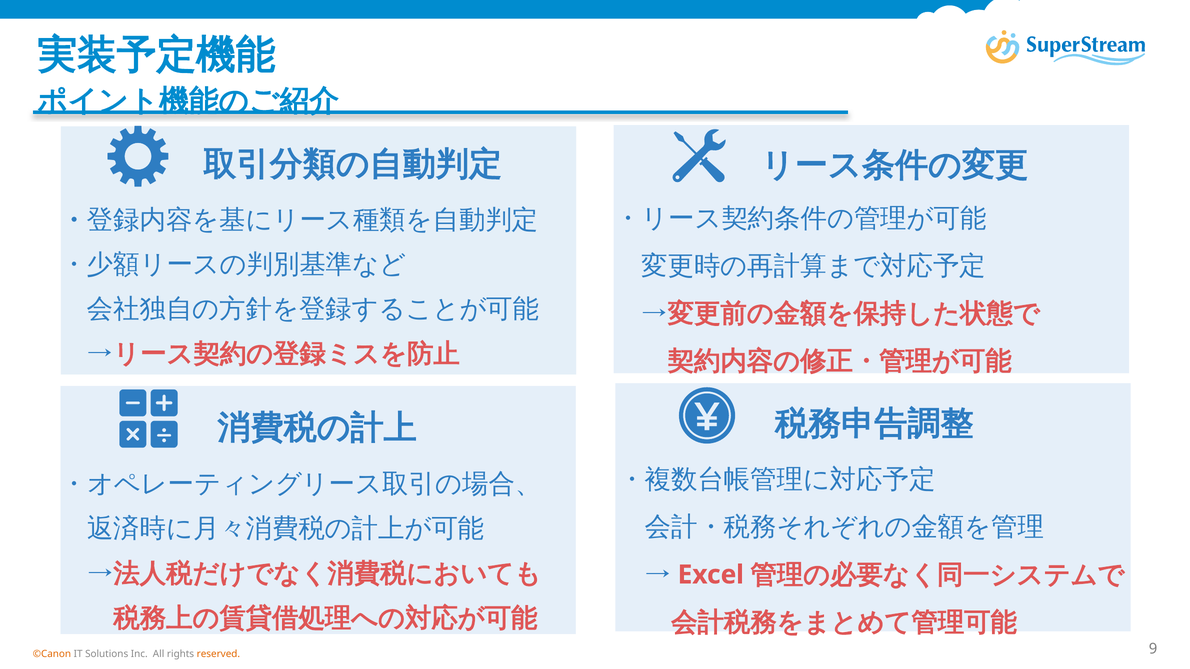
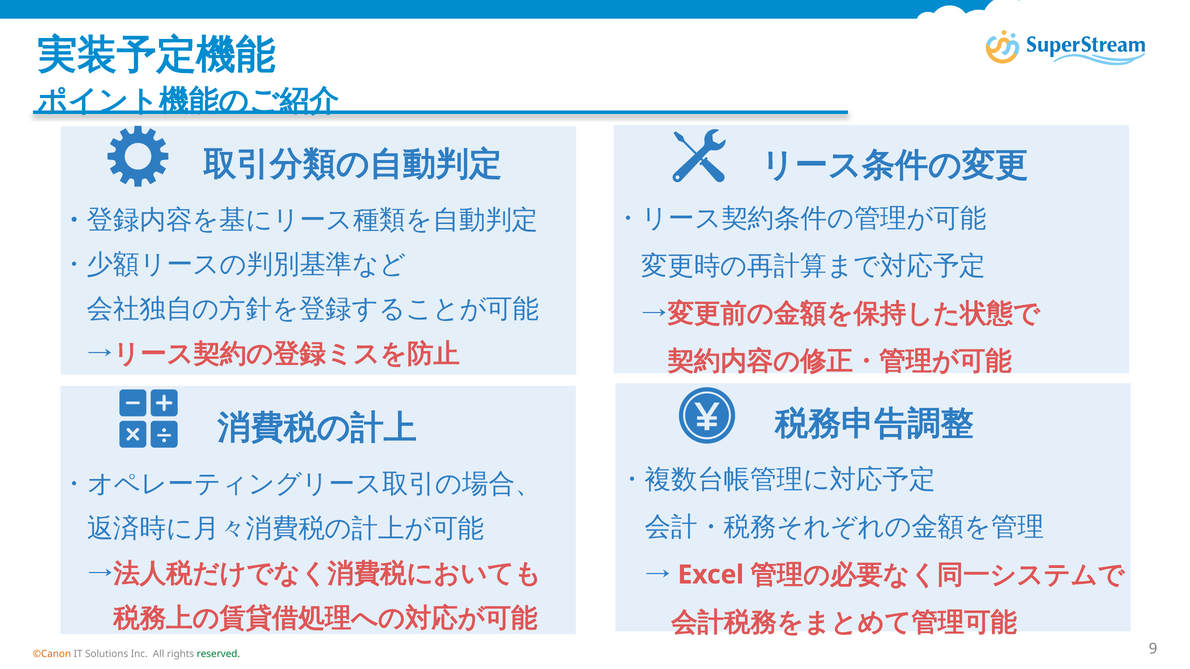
reserved colour: orange -> green
